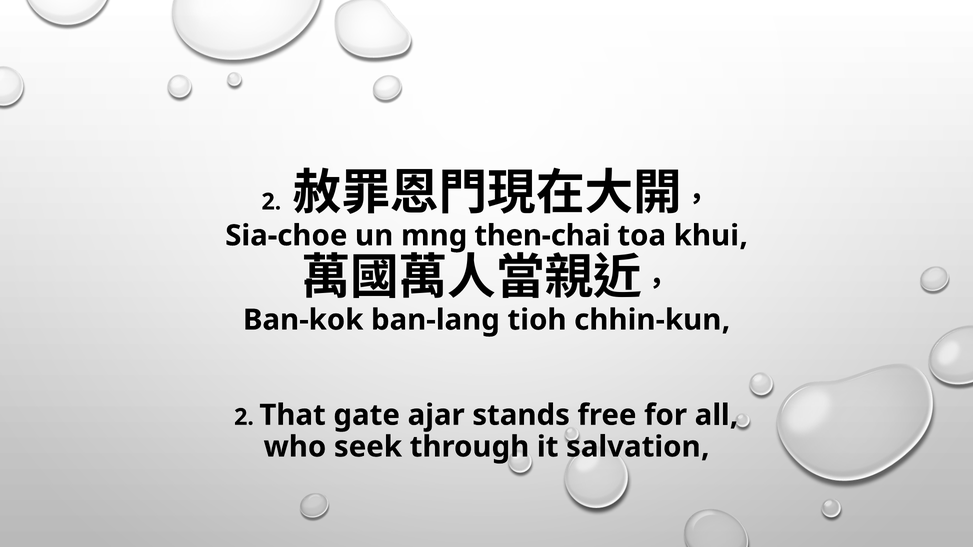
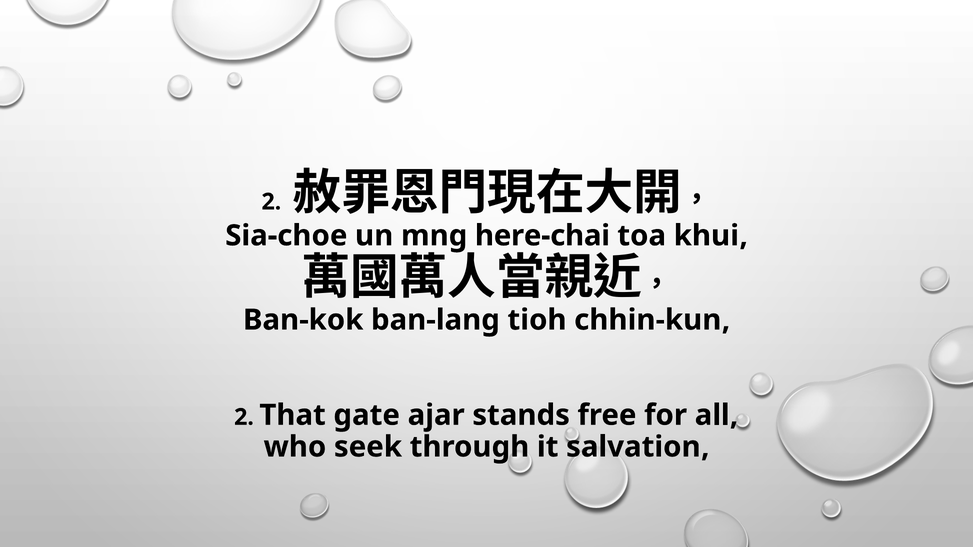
then-chai: then-chai -> here-chai
